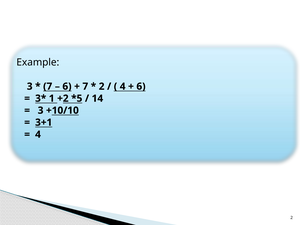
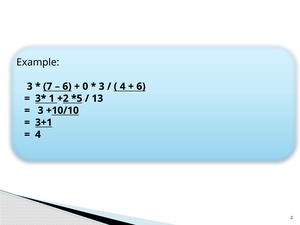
7 at (85, 86): 7 -> 0
2 at (102, 86): 2 -> 3
14: 14 -> 13
